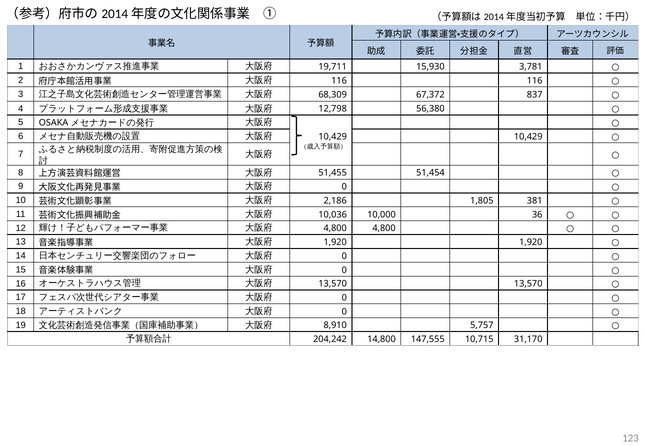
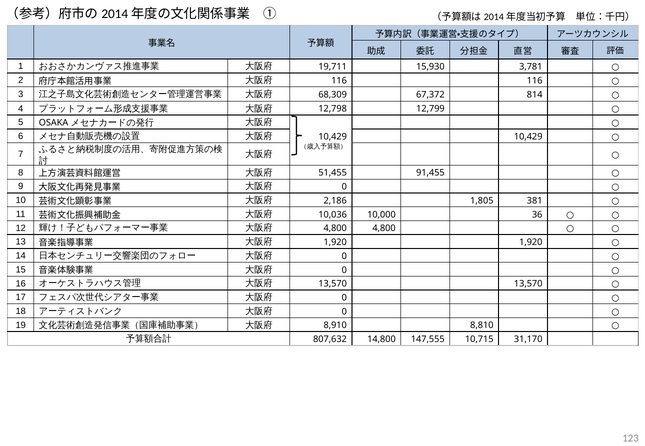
837: 837 -> 814
56,380: 56,380 -> 12,799
51,454: 51,454 -> 91,455
5,757: 5,757 -> 8,810
204,242: 204,242 -> 807,632
